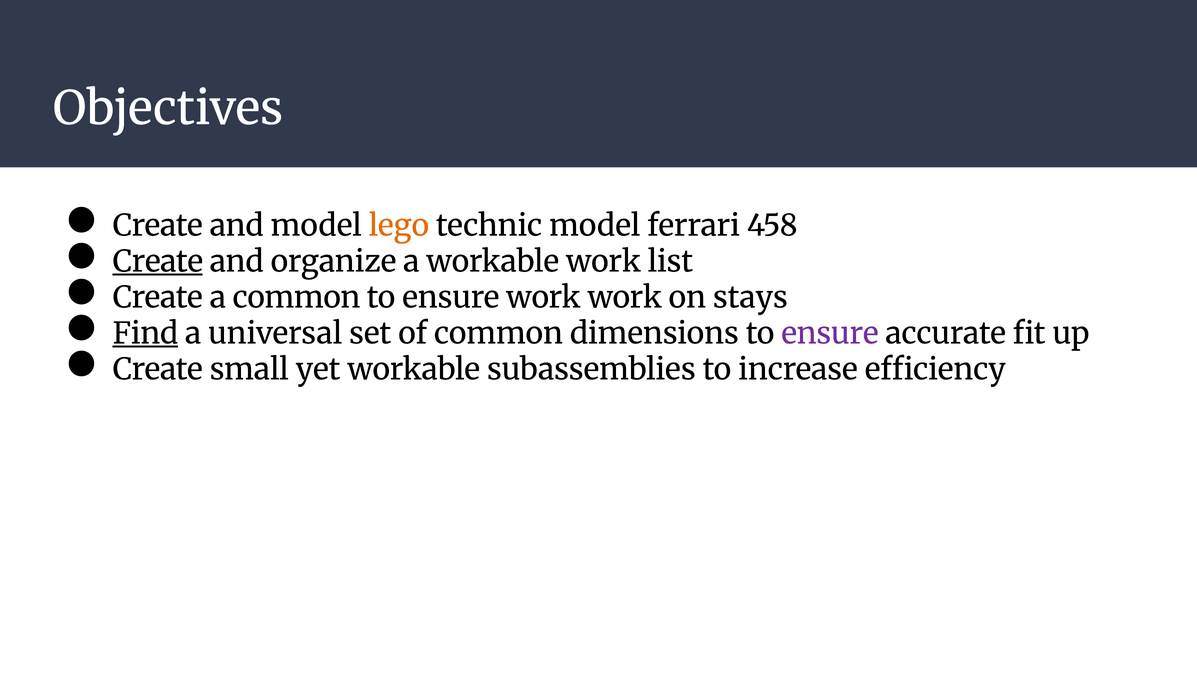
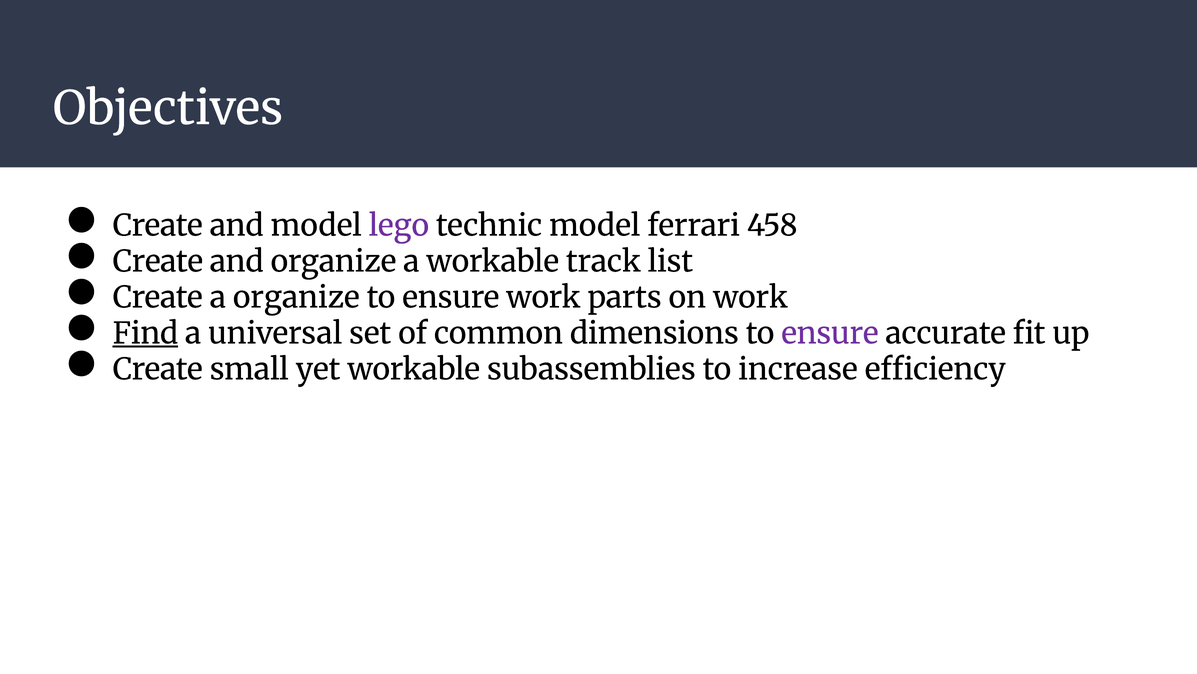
lego colour: orange -> purple
Create at (158, 261) underline: present -> none
workable work: work -> track
a common: common -> organize
work work: work -> parts
on stays: stays -> work
